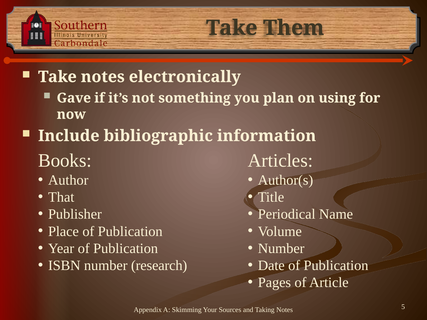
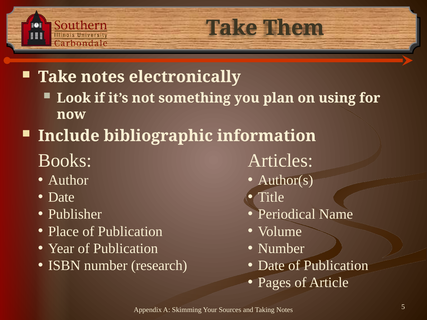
Gave: Gave -> Look
That at (61, 197): That -> Date
